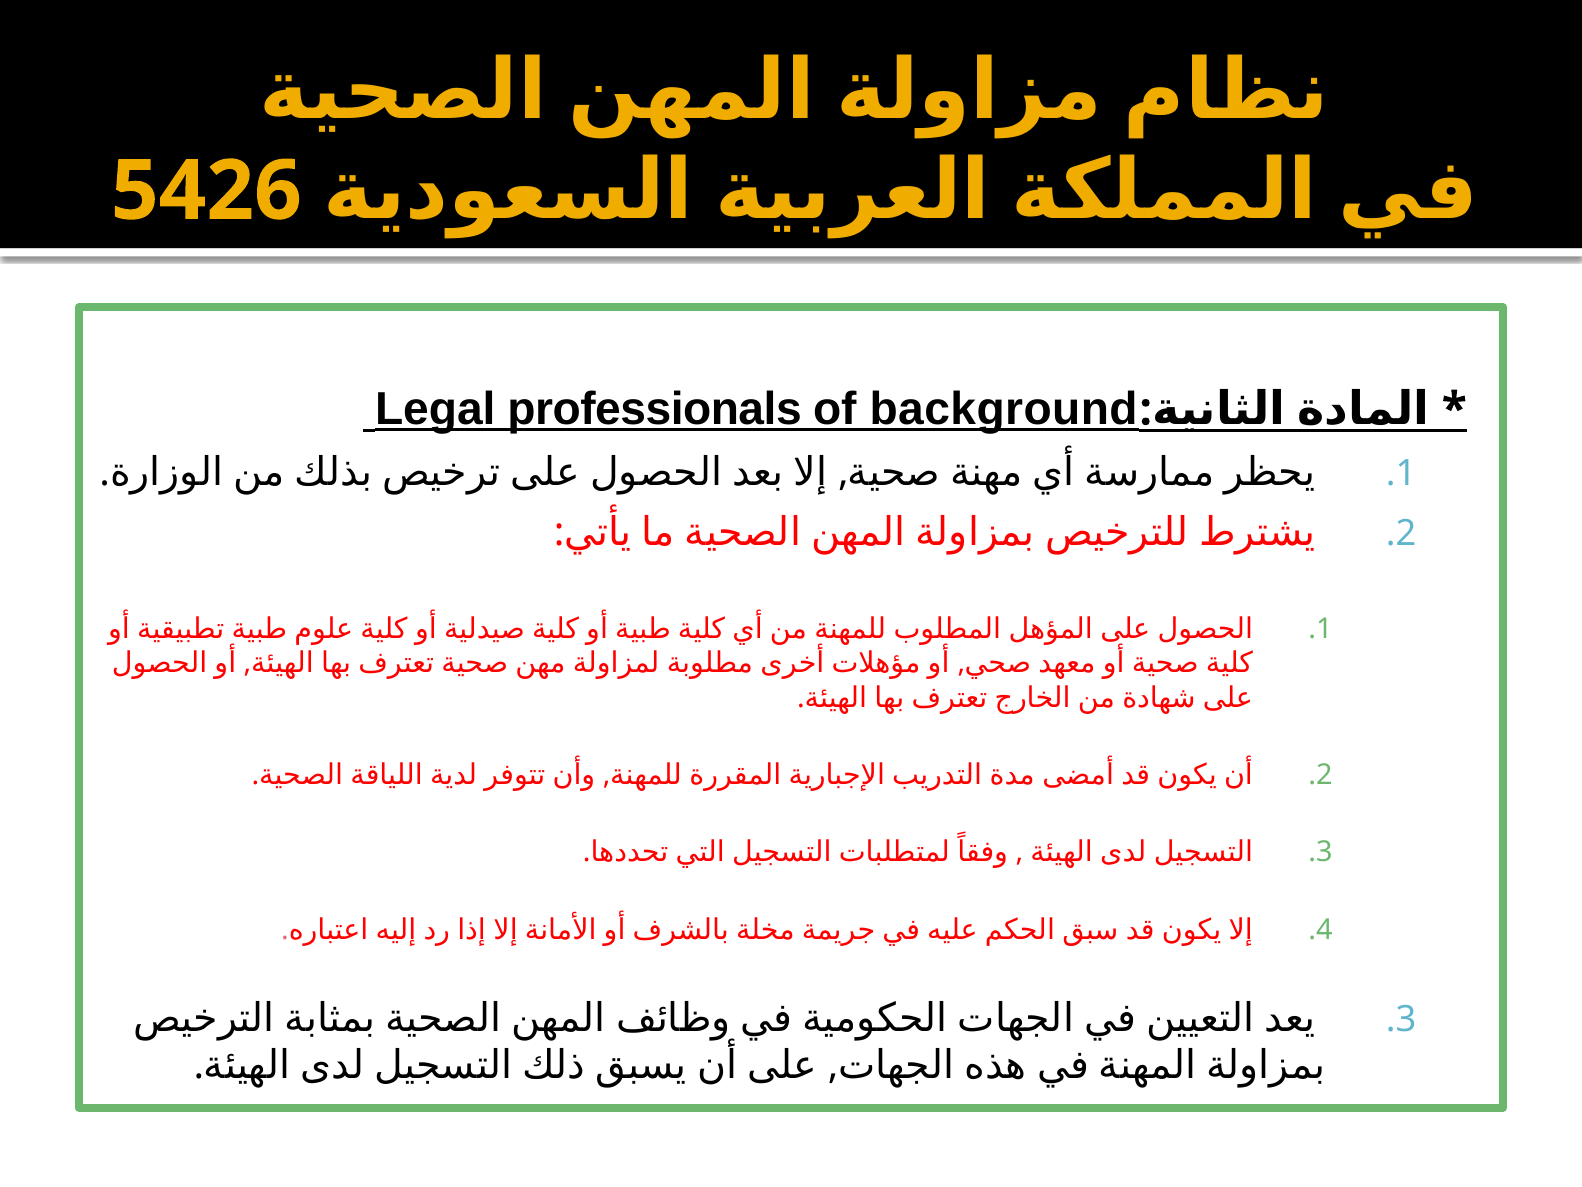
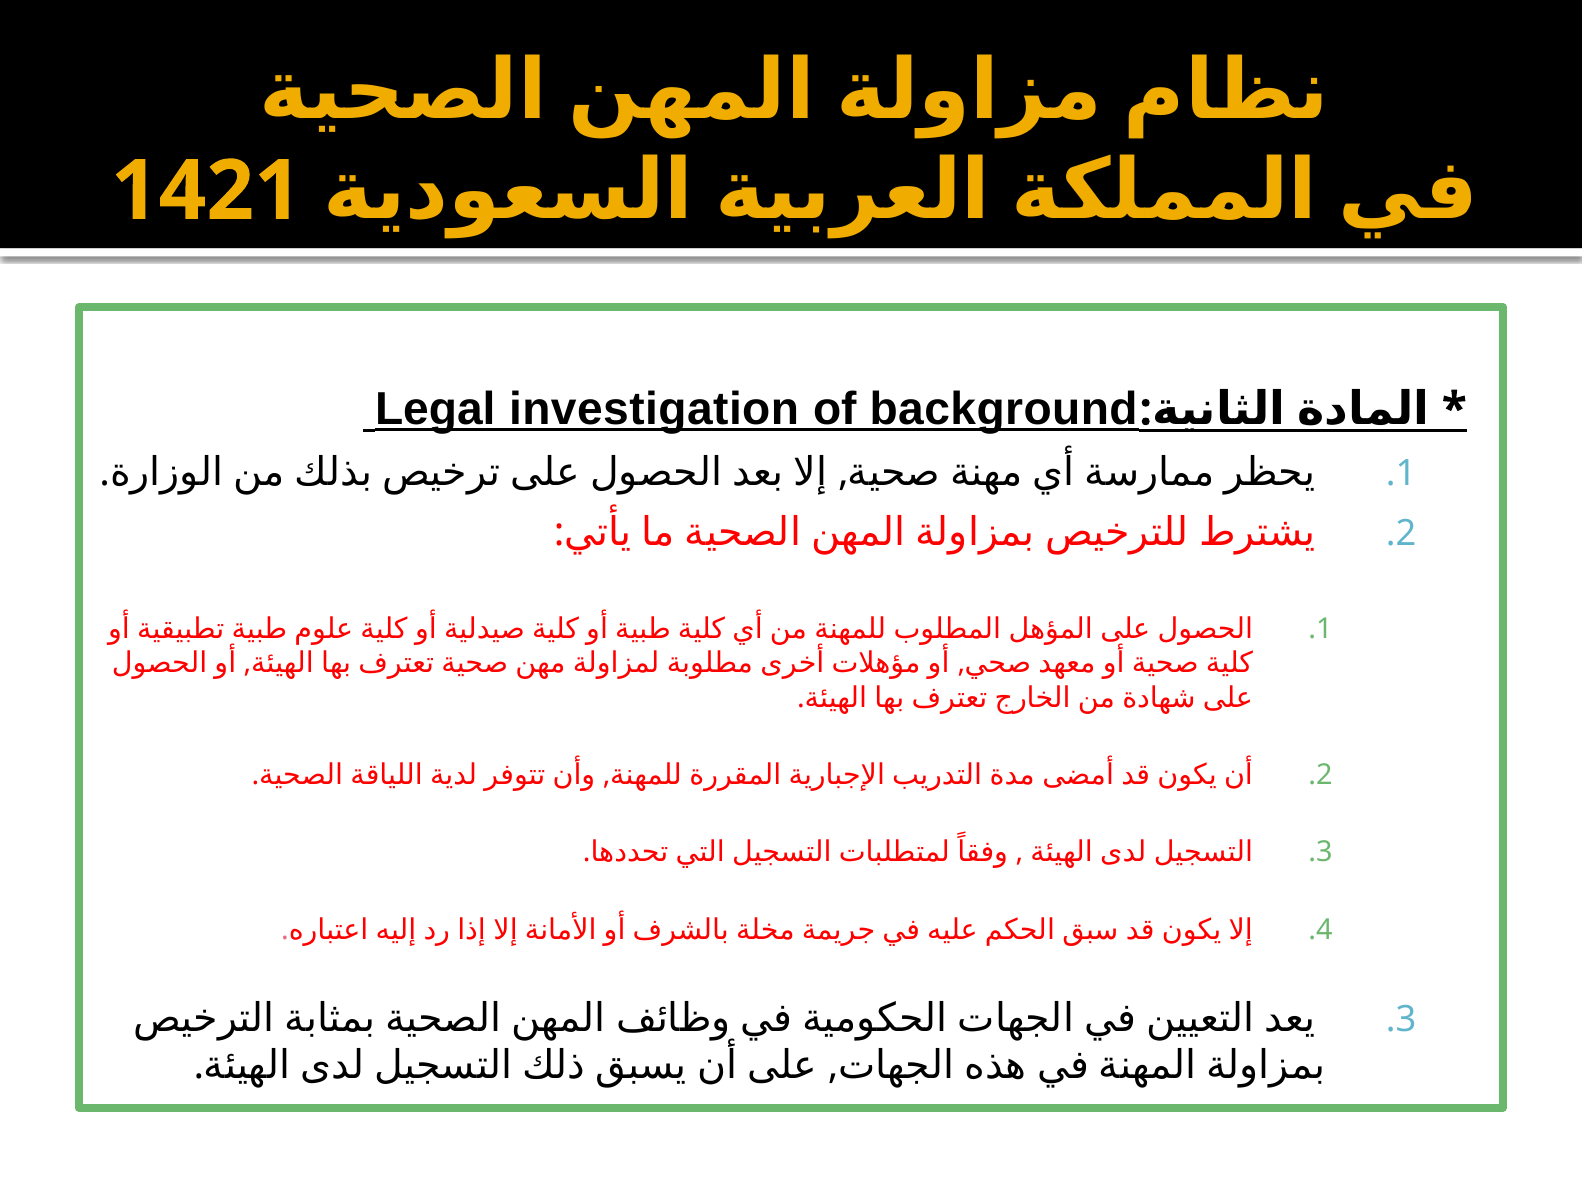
5426: 5426 -> 1421
professionals: professionals -> investigation
